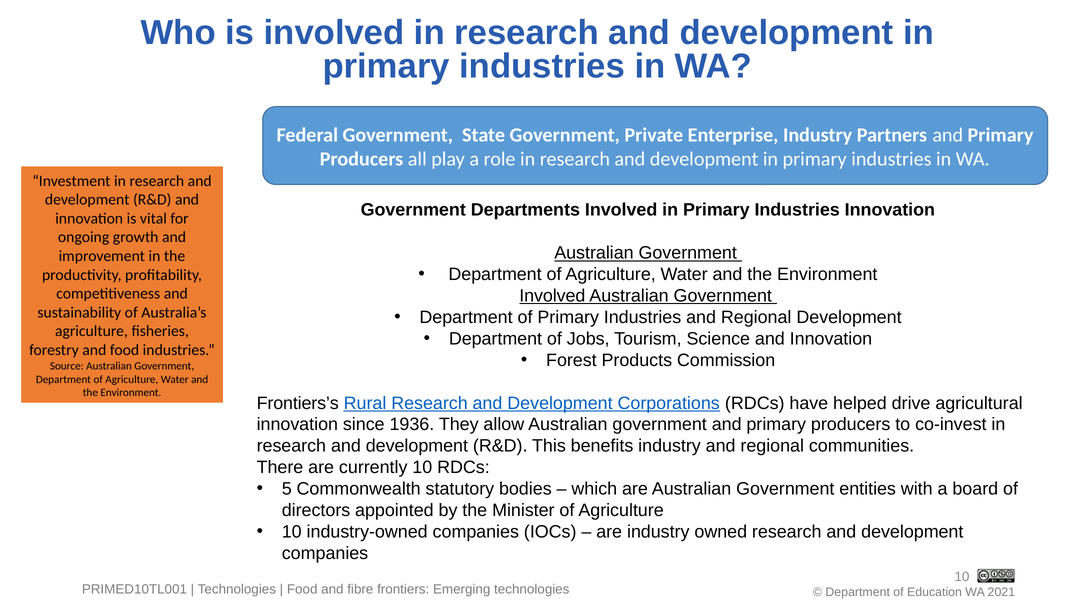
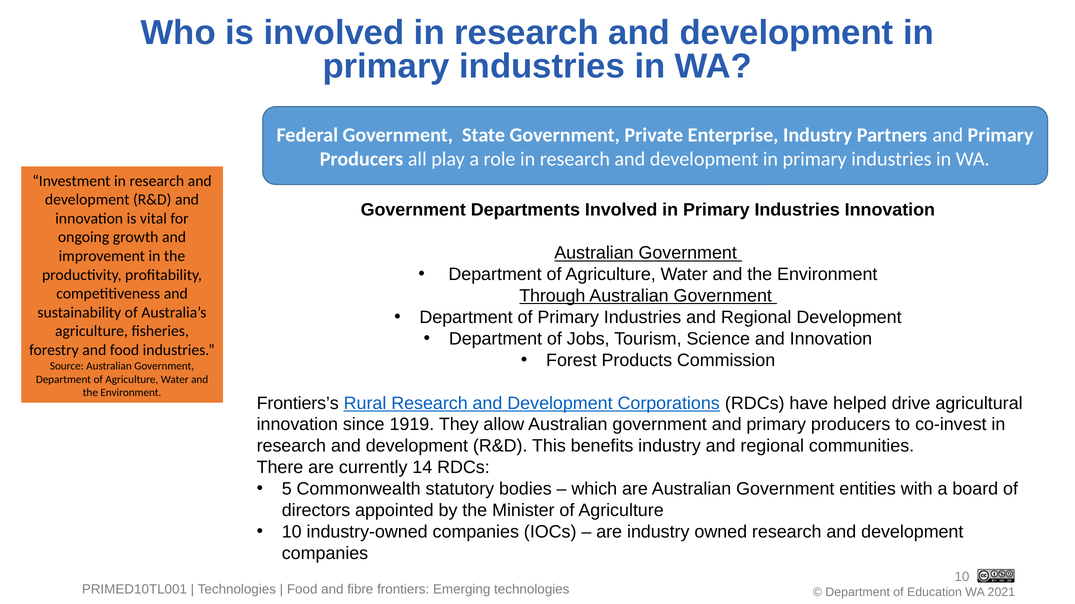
Involved at (552, 296): Involved -> Through
1936: 1936 -> 1919
currently 10: 10 -> 14
